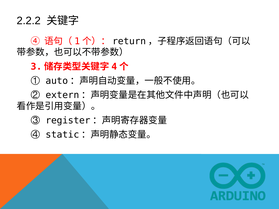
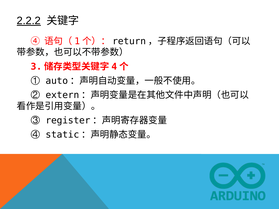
2.2.2 underline: none -> present
